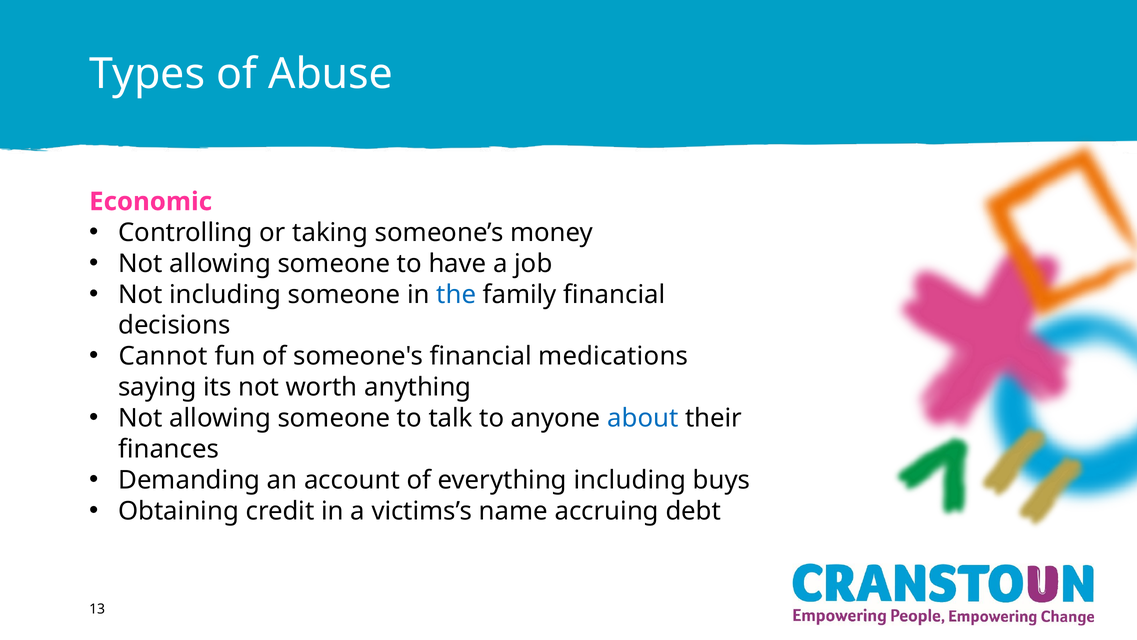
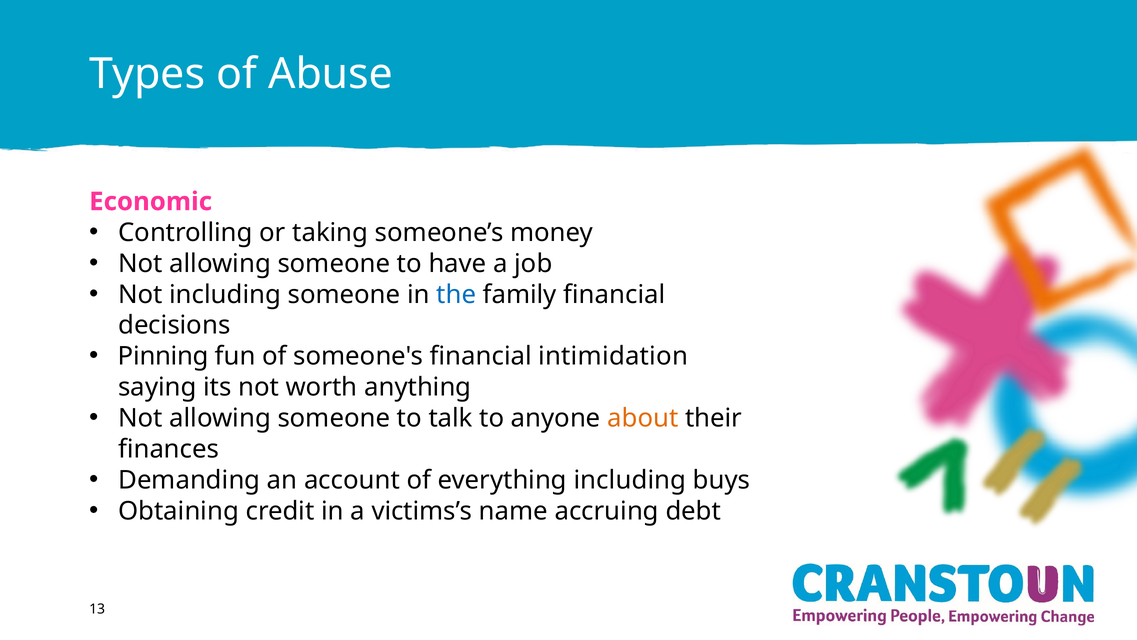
Cannot: Cannot -> Pinning
medications: medications -> intimidation
about colour: blue -> orange
